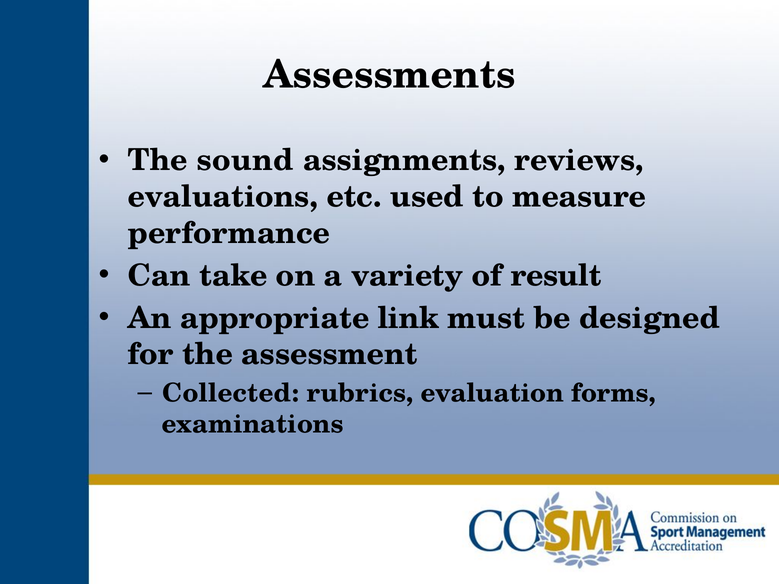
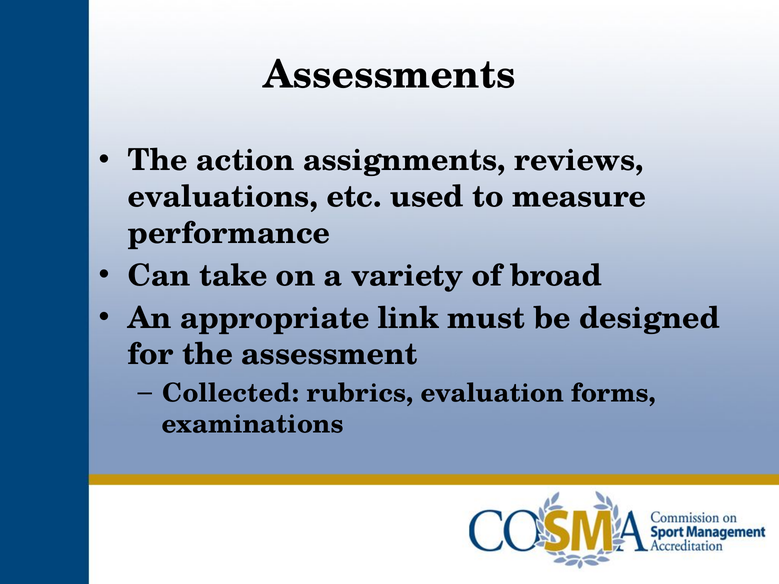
sound: sound -> action
result: result -> broad
